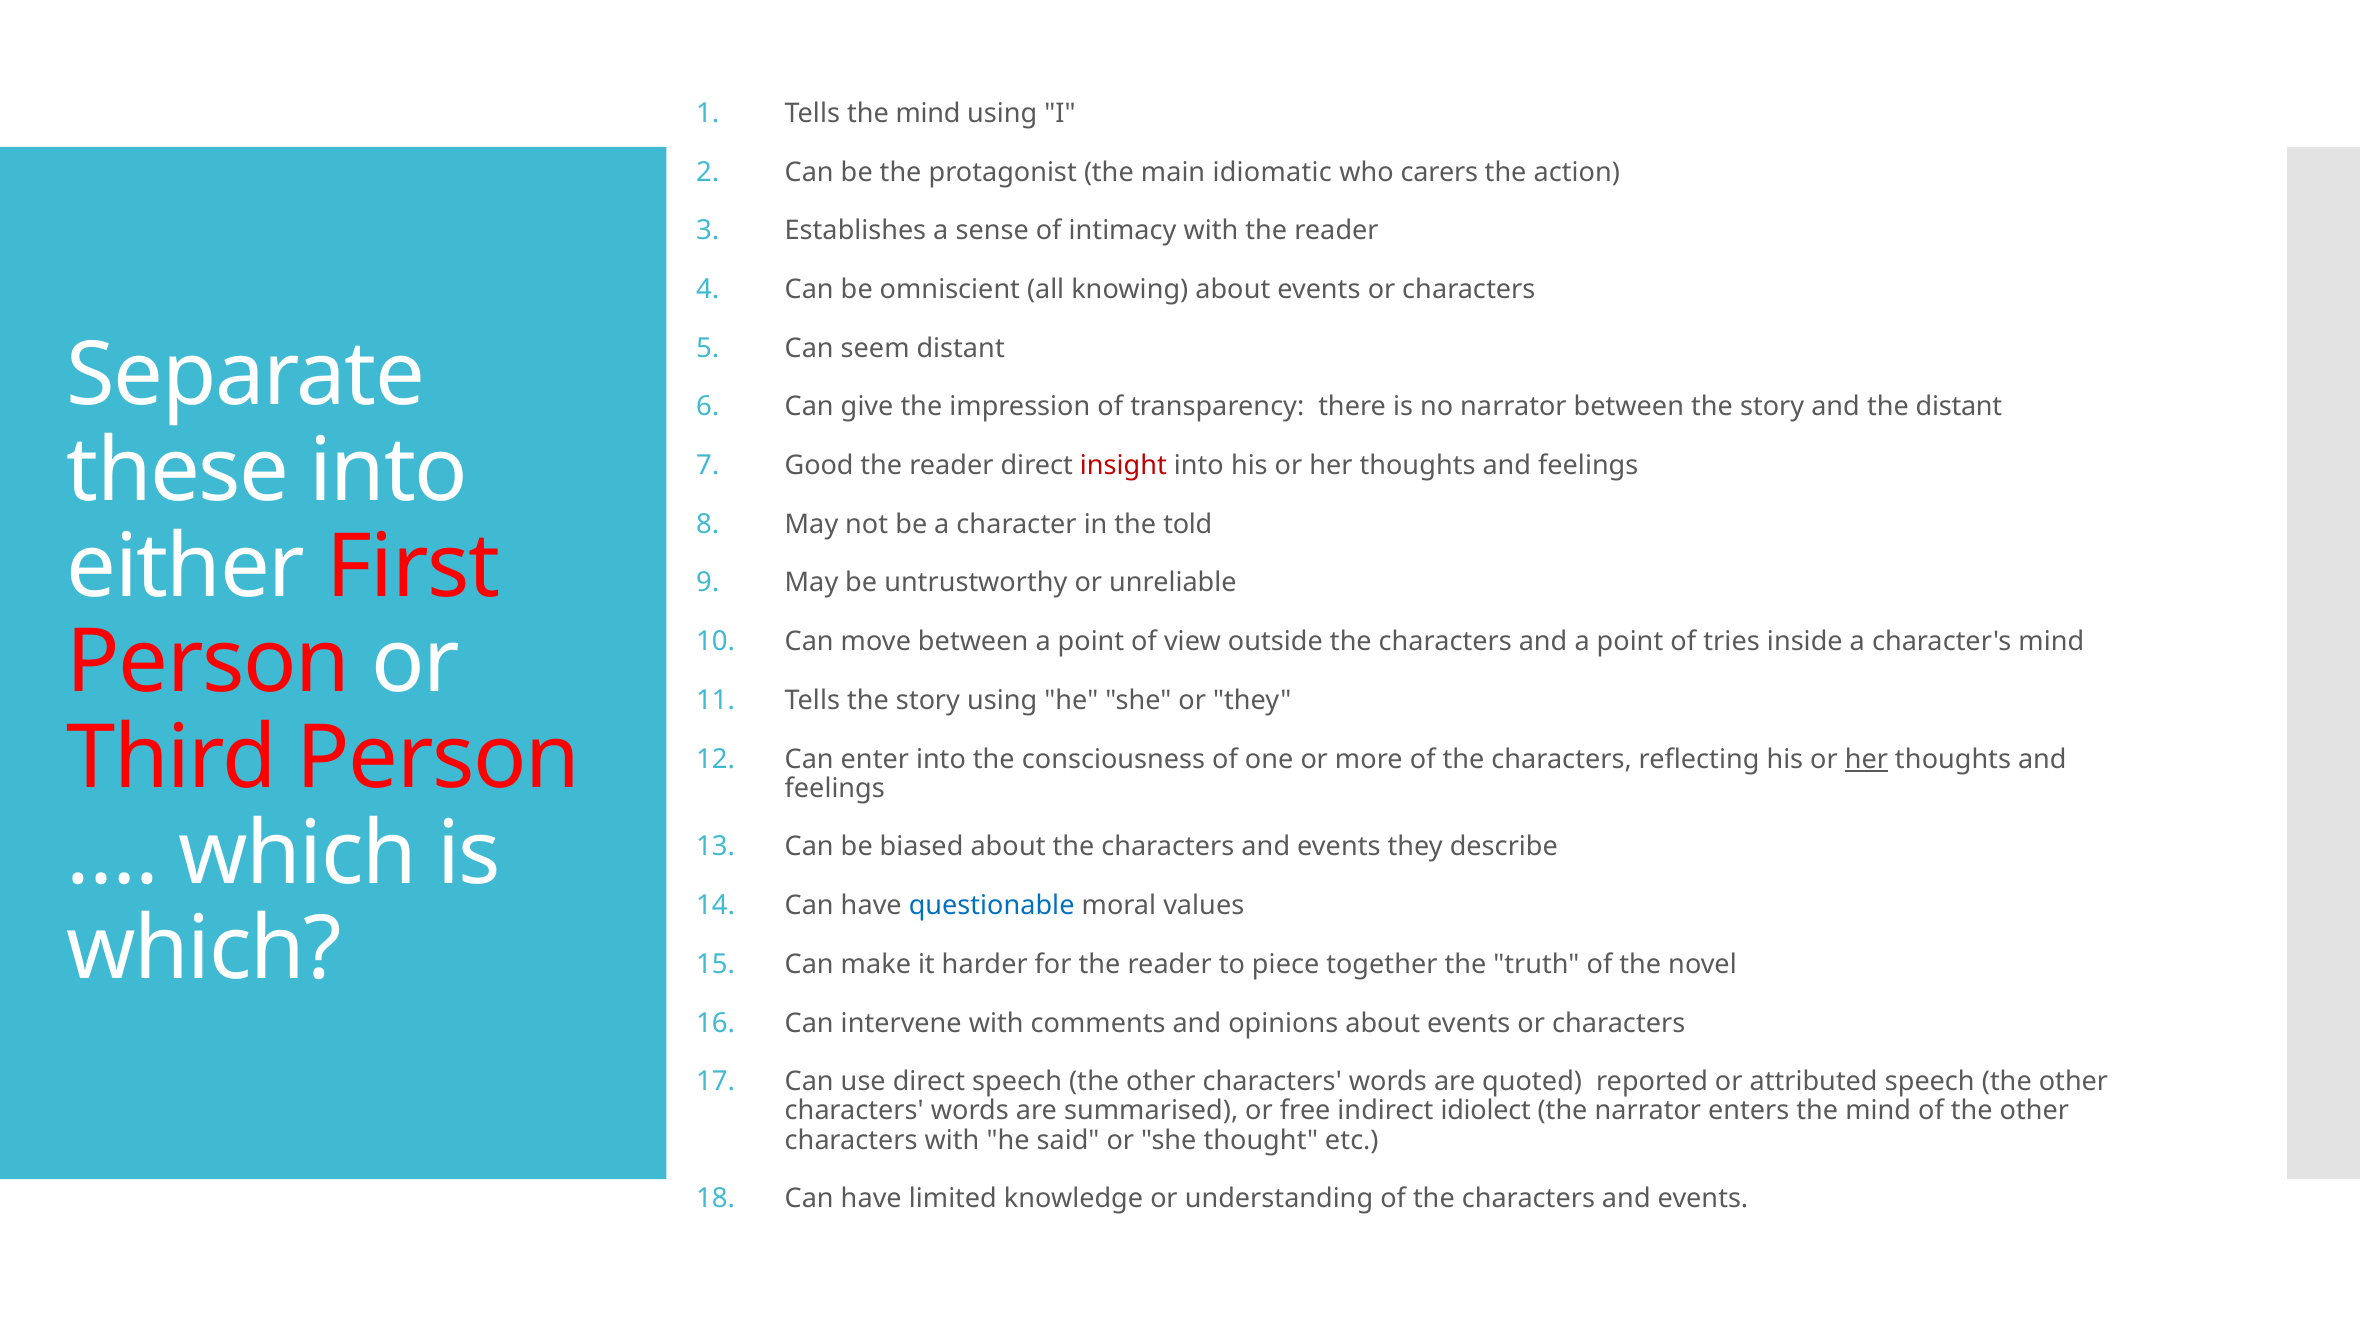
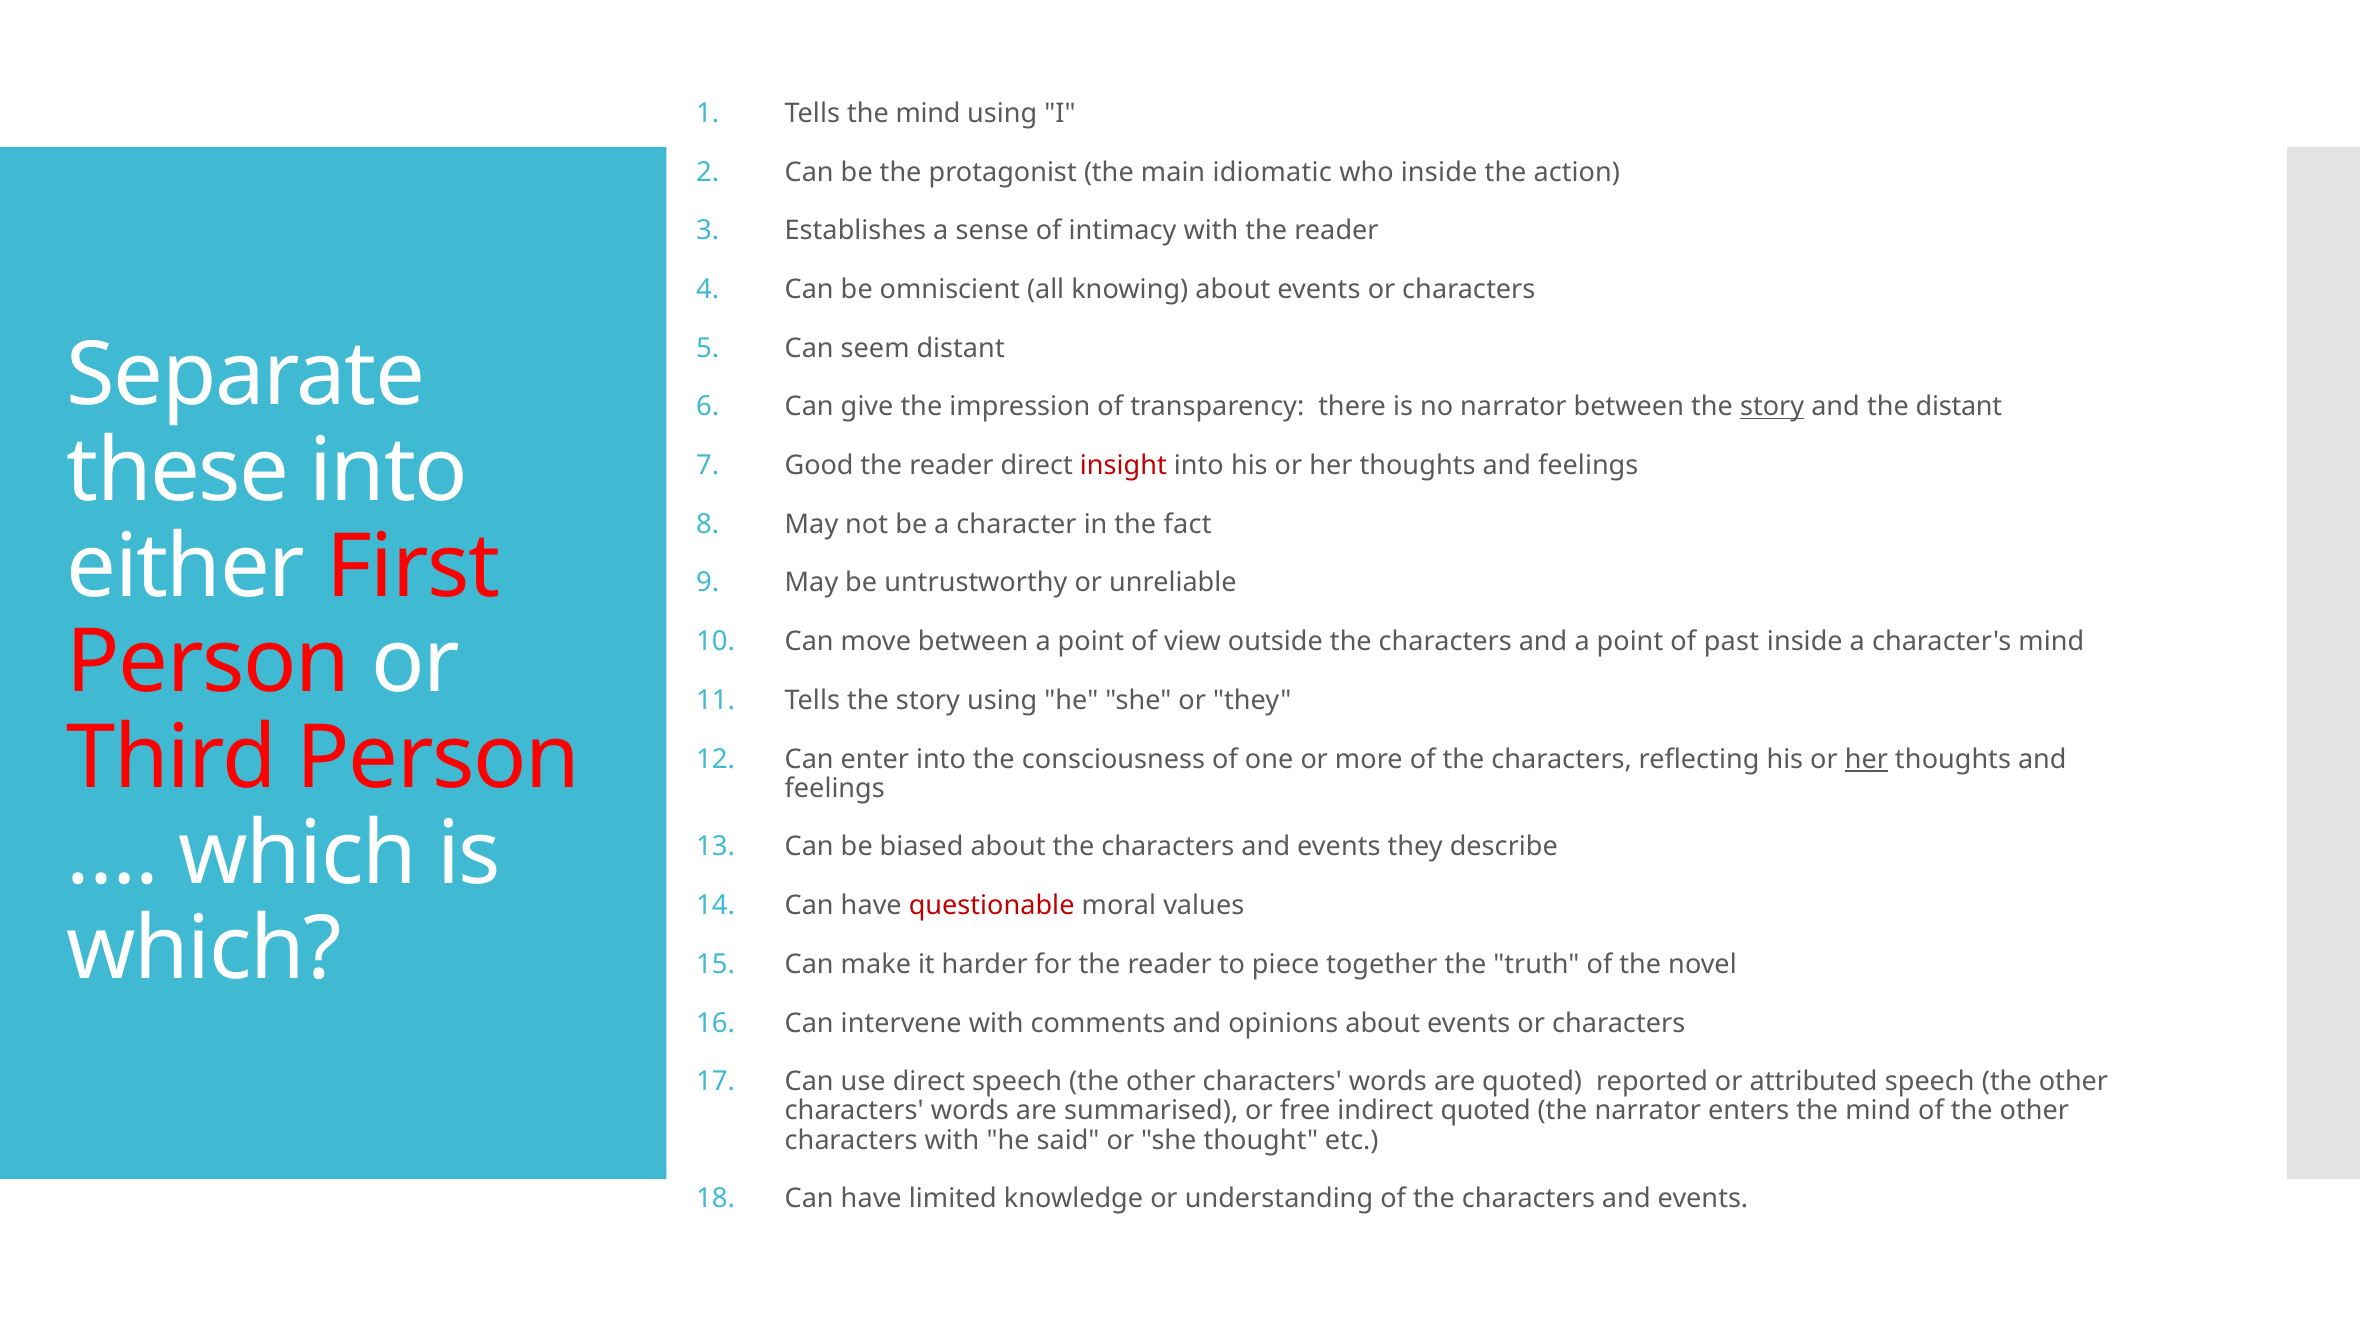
who carers: carers -> inside
story at (1772, 407) underline: none -> present
told: told -> fact
tries: tries -> past
questionable colour: blue -> red
indirect idiolect: idiolect -> quoted
